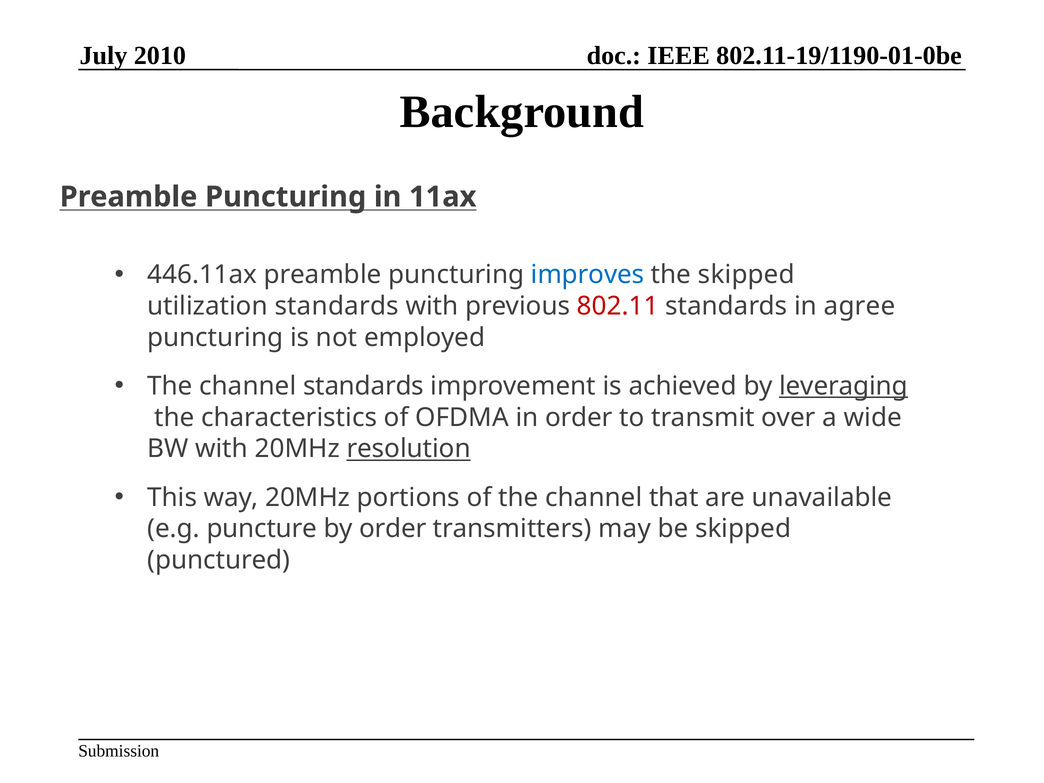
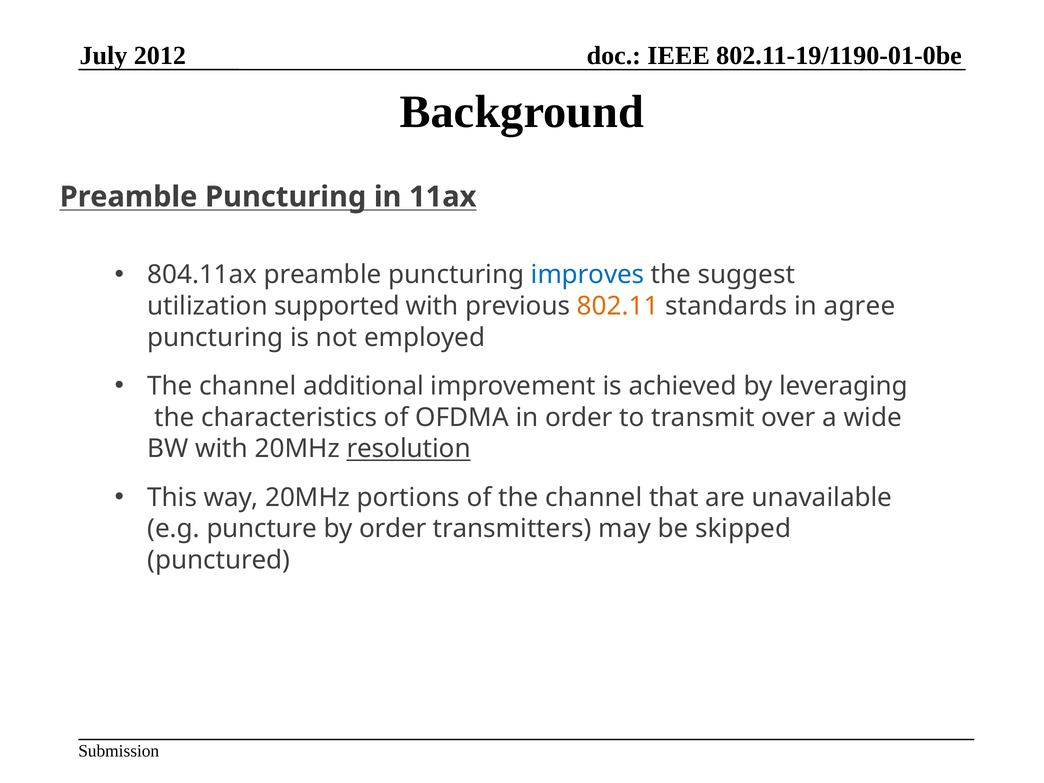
2010: 2010 -> 2012
446.11ax: 446.11ax -> 804.11ax
the skipped: skipped -> suggest
utilization standards: standards -> supported
802.11 colour: red -> orange
channel standards: standards -> additional
leveraging underline: present -> none
